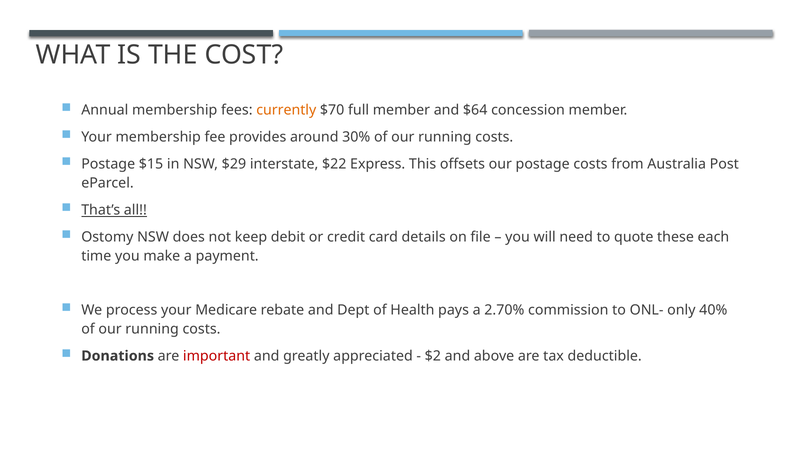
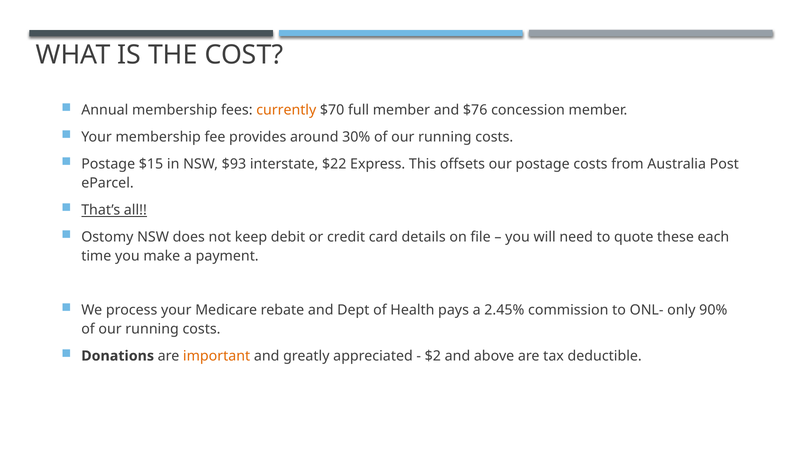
$64: $64 -> $76
$29: $29 -> $93
2.70%: 2.70% -> 2.45%
40%: 40% -> 90%
important colour: red -> orange
